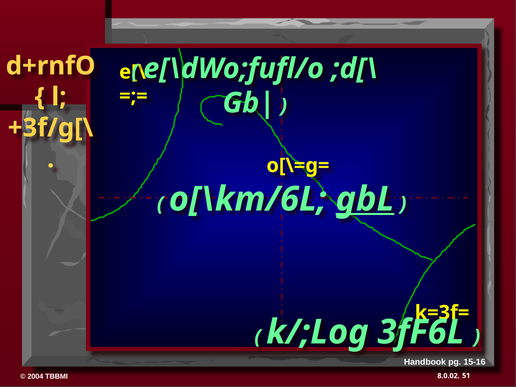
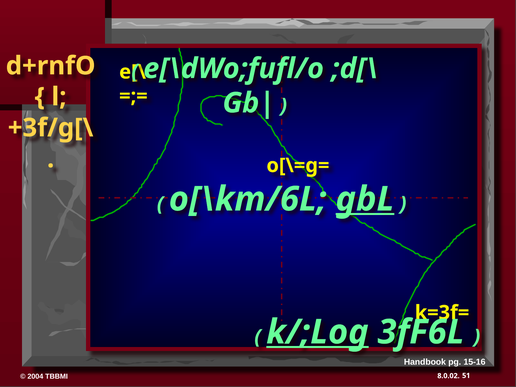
k/;Log underline: none -> present
